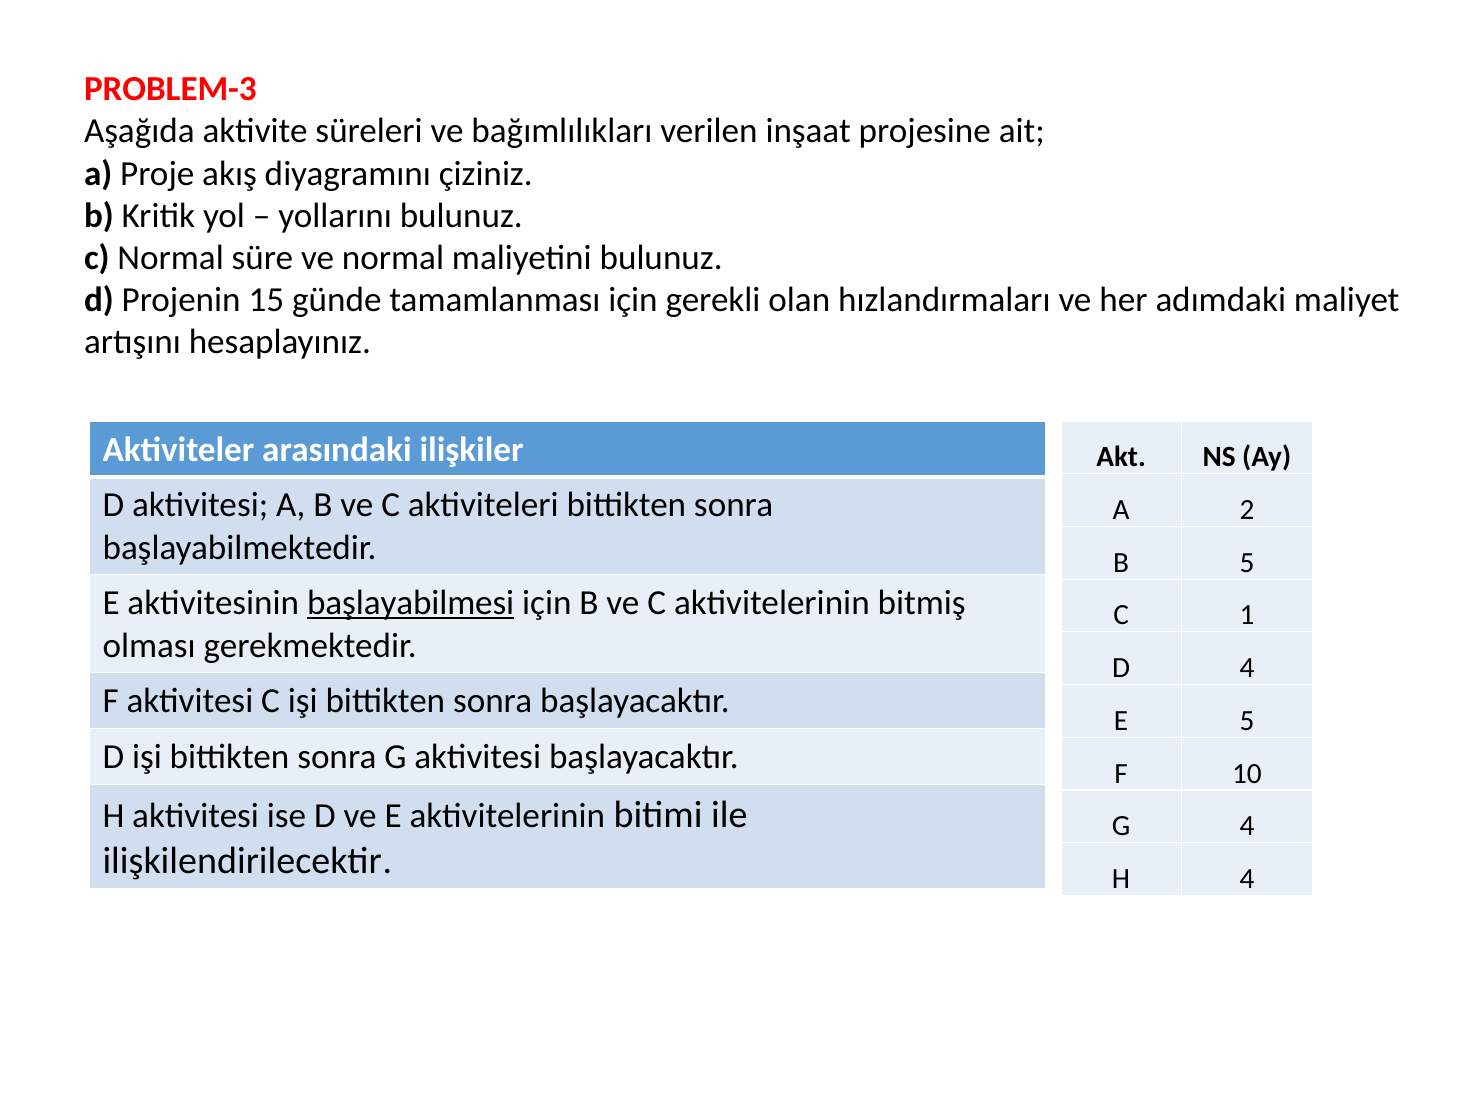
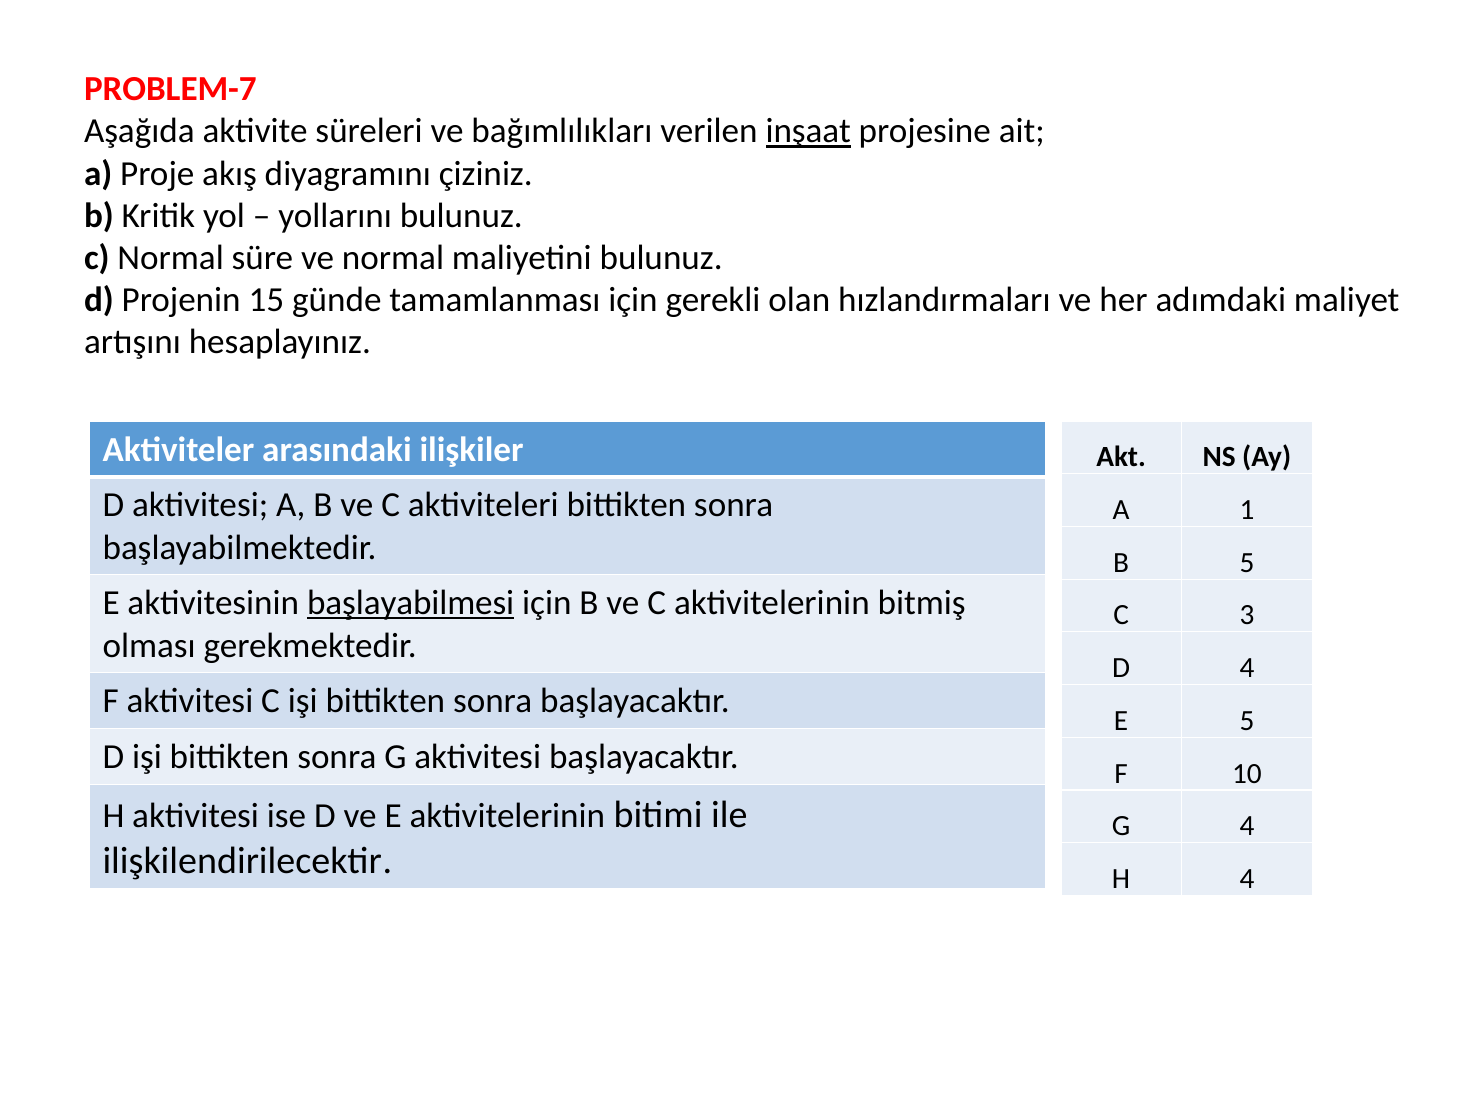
PROBLEM-3: PROBLEM-3 -> PROBLEM-7
inşaat underline: none -> present
2: 2 -> 1
1: 1 -> 3
